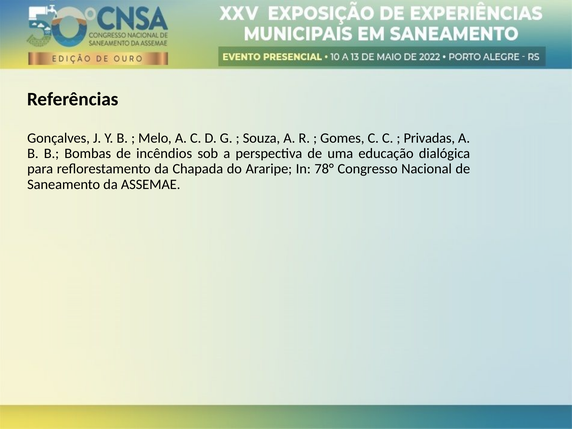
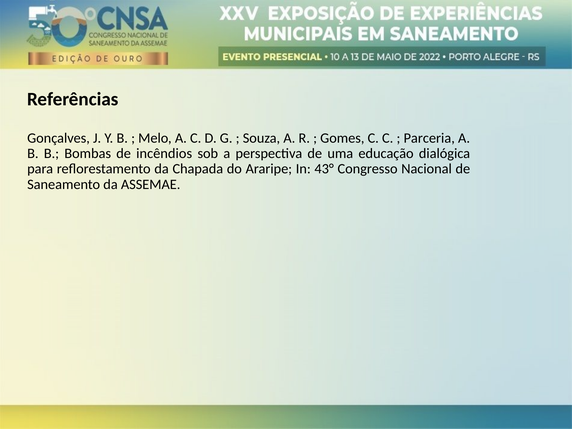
Privadas: Privadas -> Parceria
78°: 78° -> 43°
